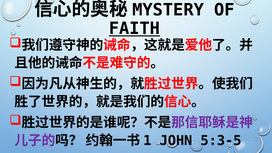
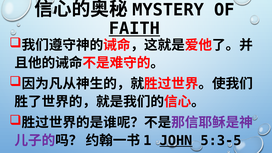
JOHN underline: none -> present
